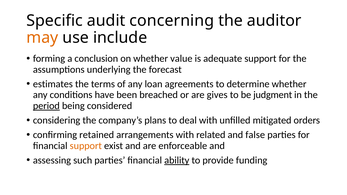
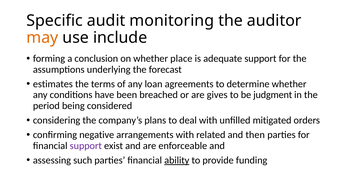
concerning: concerning -> monitoring
value: value -> place
period underline: present -> none
retained: retained -> negative
false: false -> then
support at (86, 146) colour: orange -> purple
